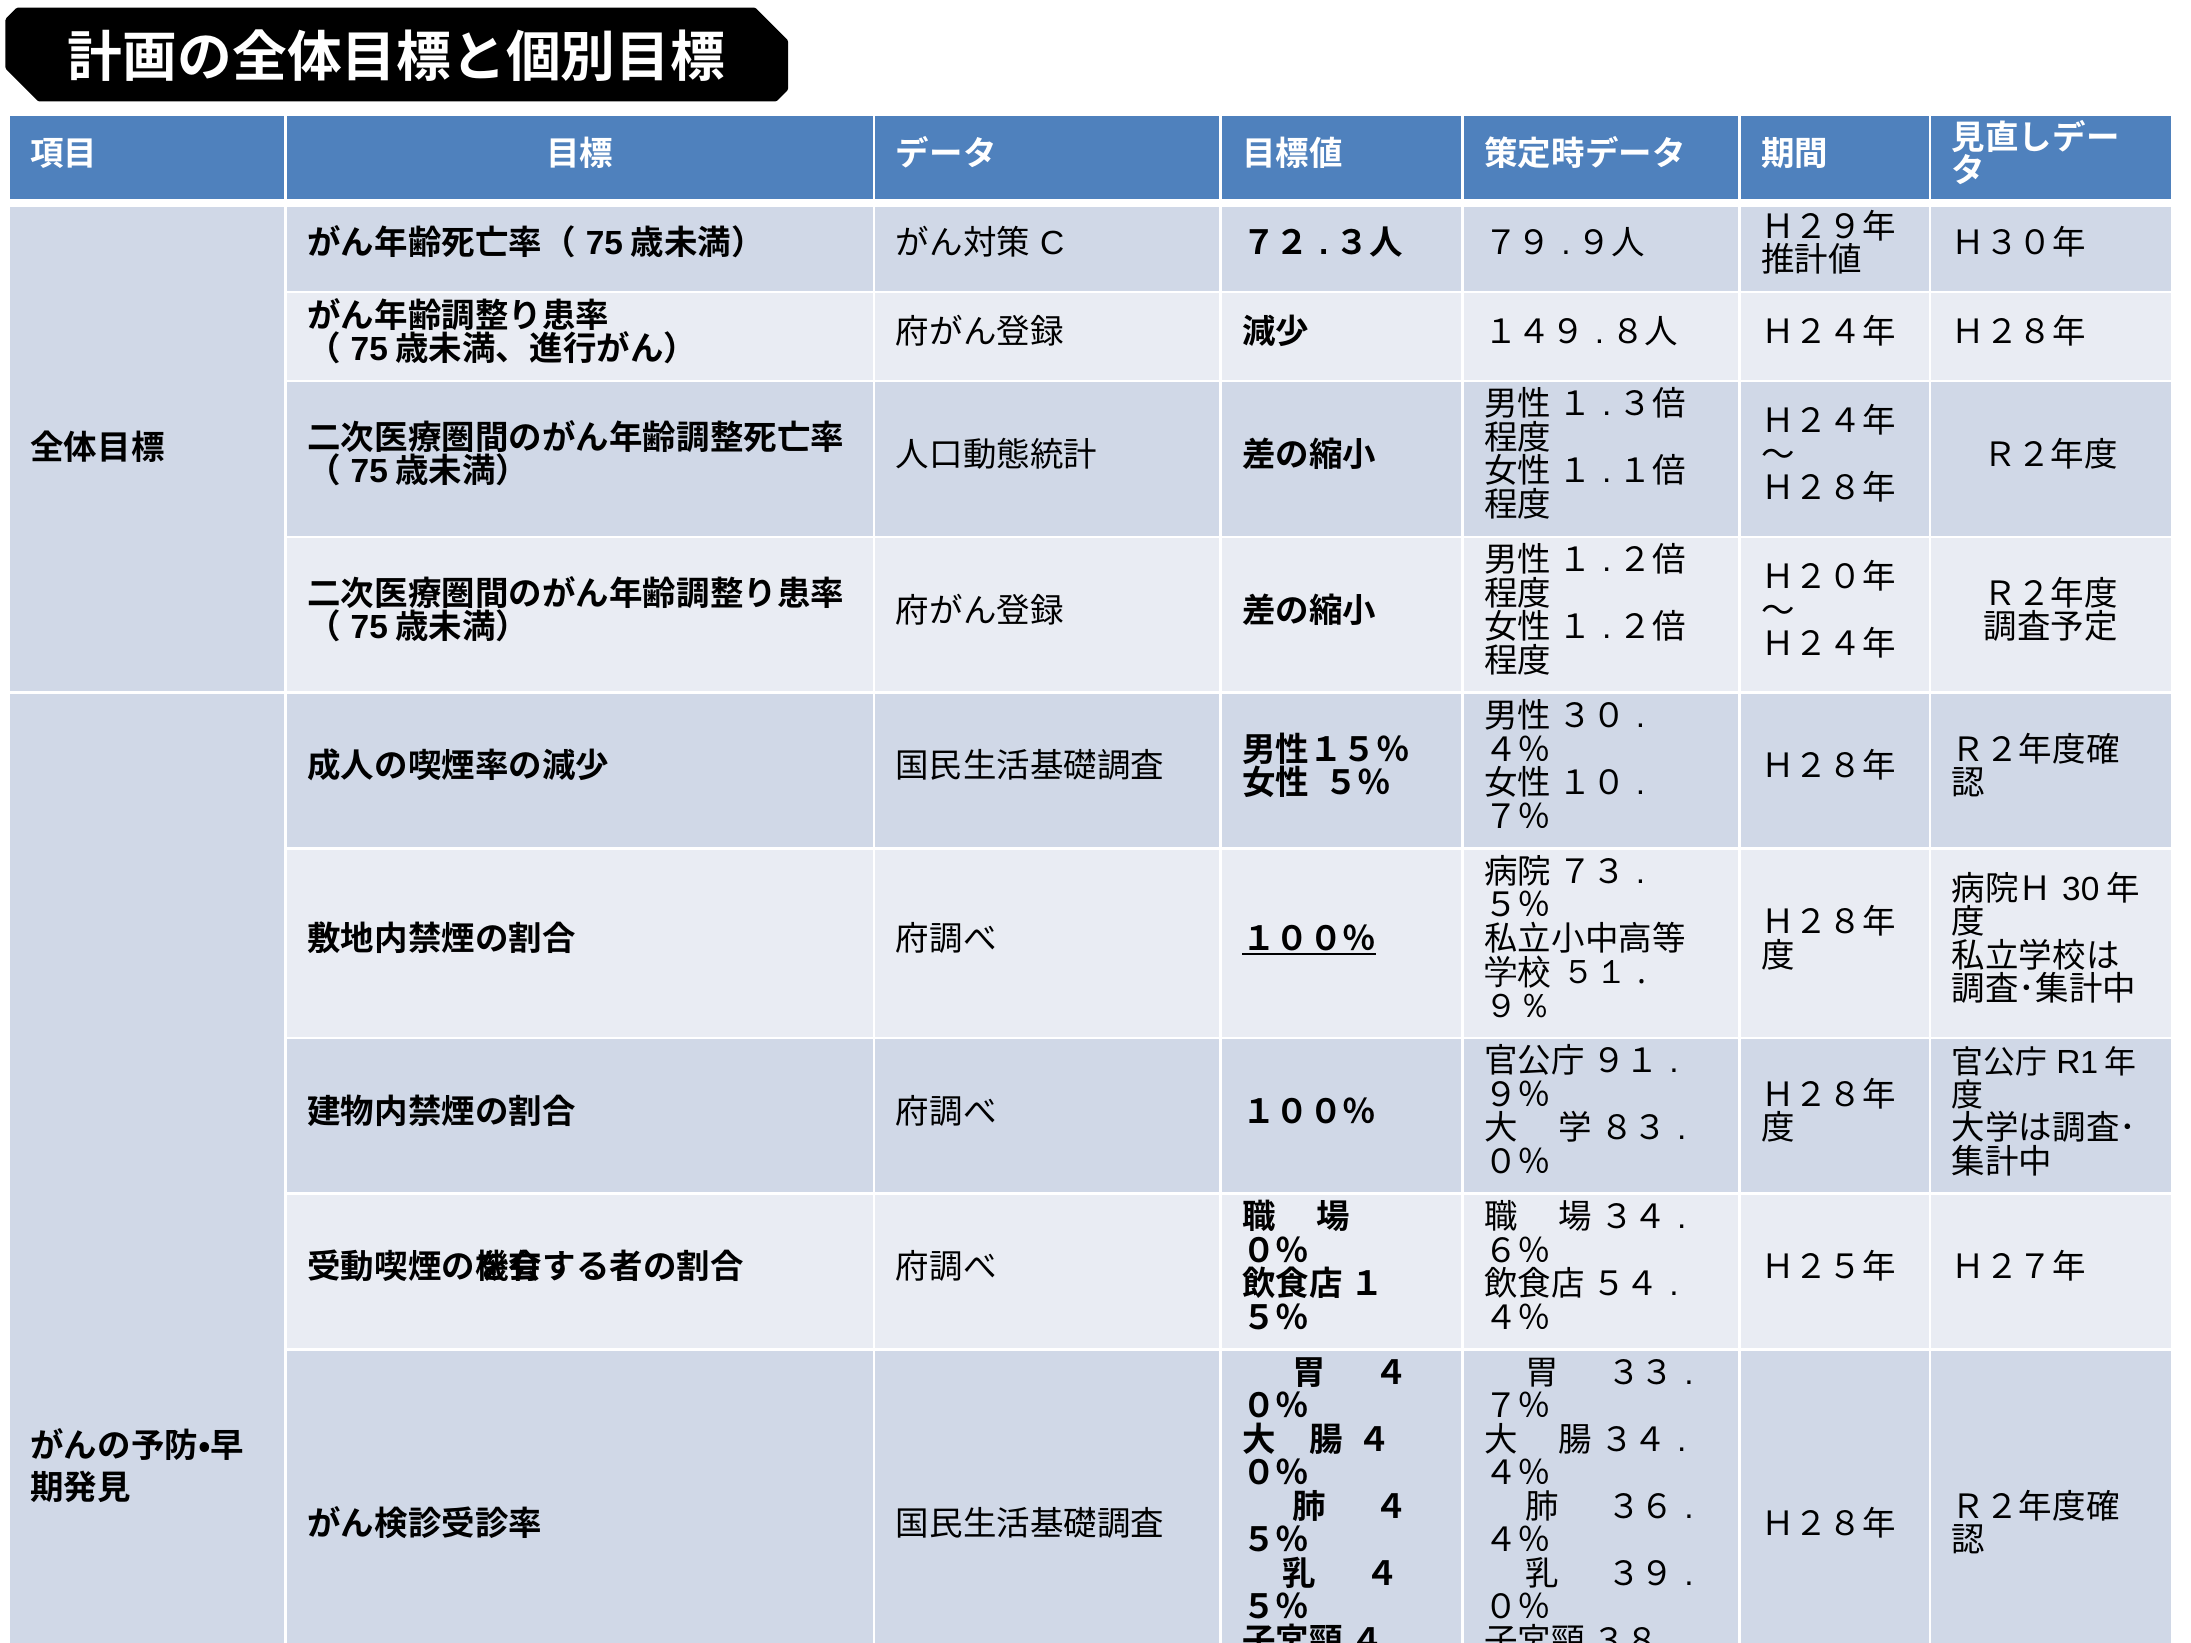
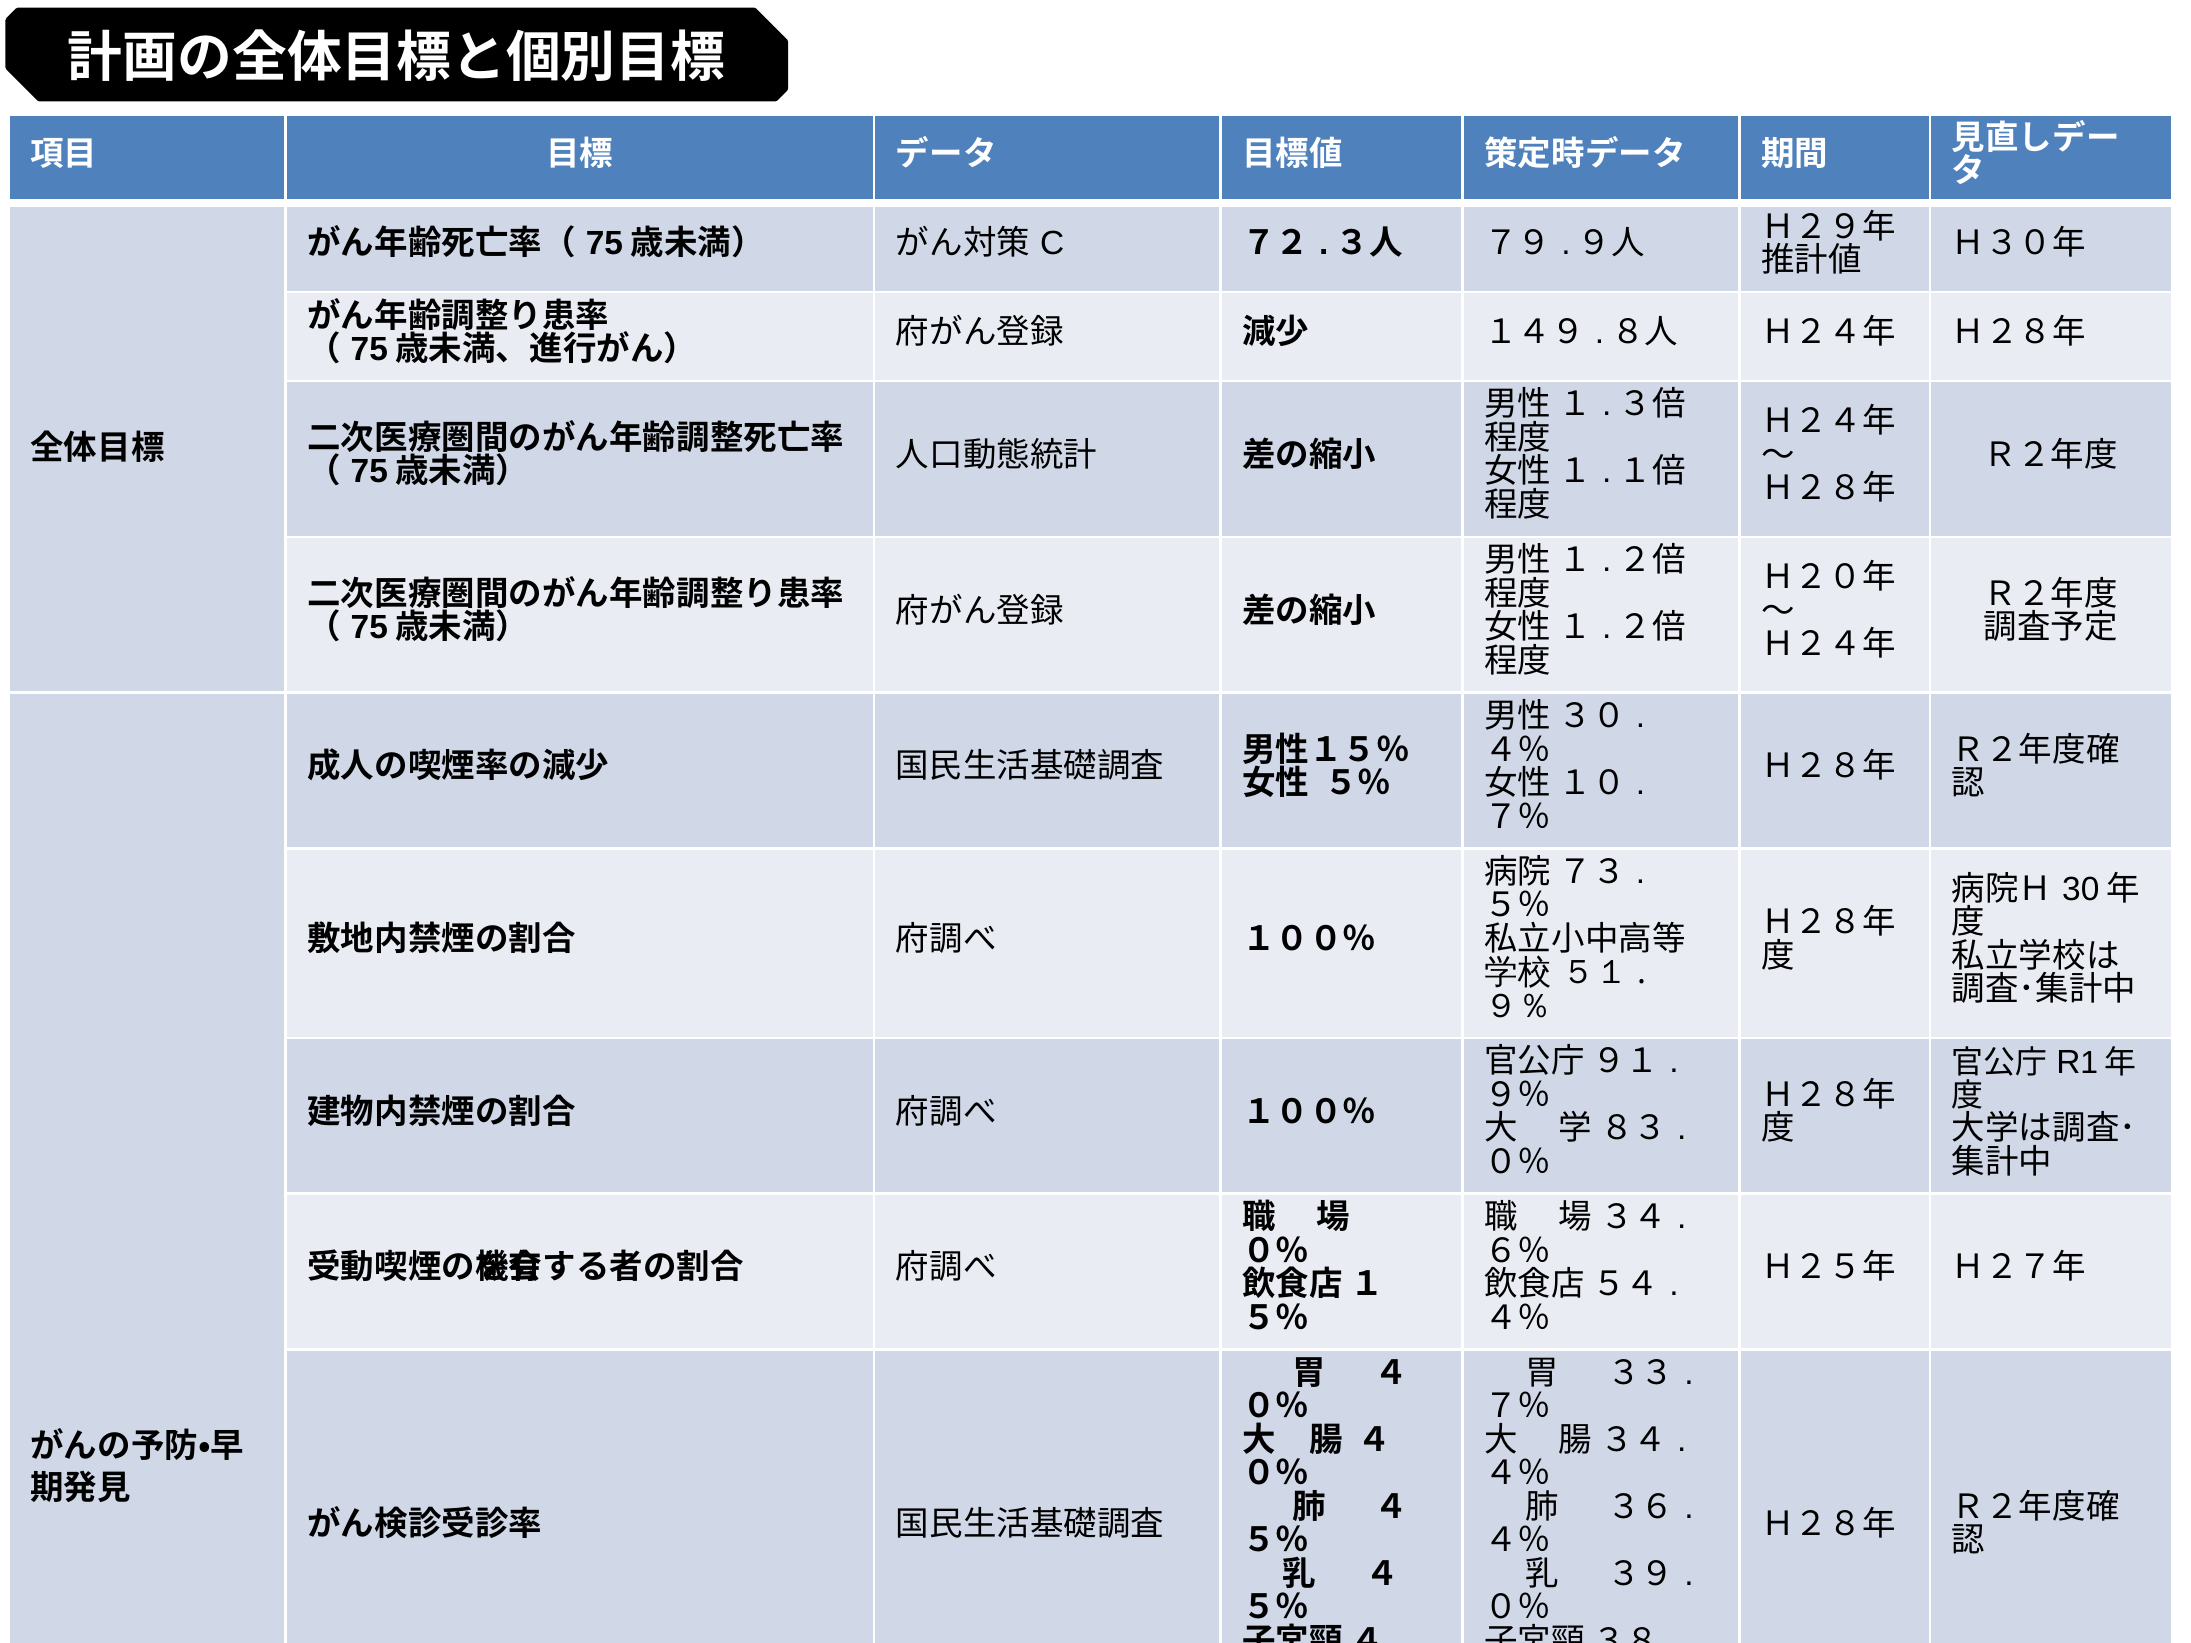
１００％ at (1309, 940) underline: present -> none
